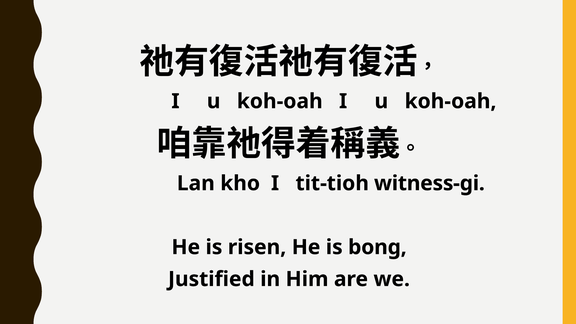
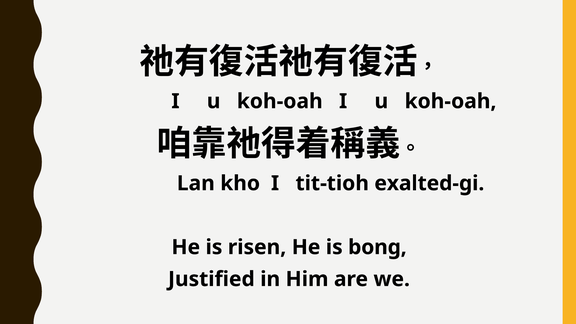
witness-gi: witness-gi -> exalted-gi
